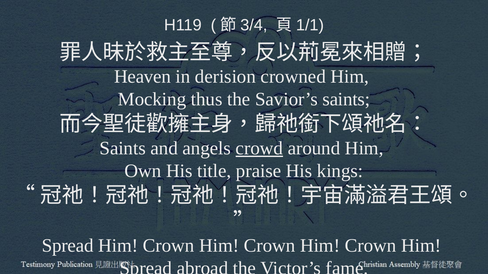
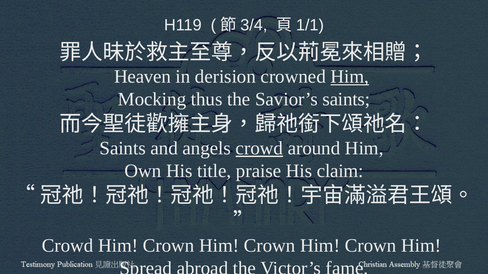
Him at (350, 77) underline: none -> present
kings: kings -> claim
Spread at (68, 246): Spread -> Crowd
